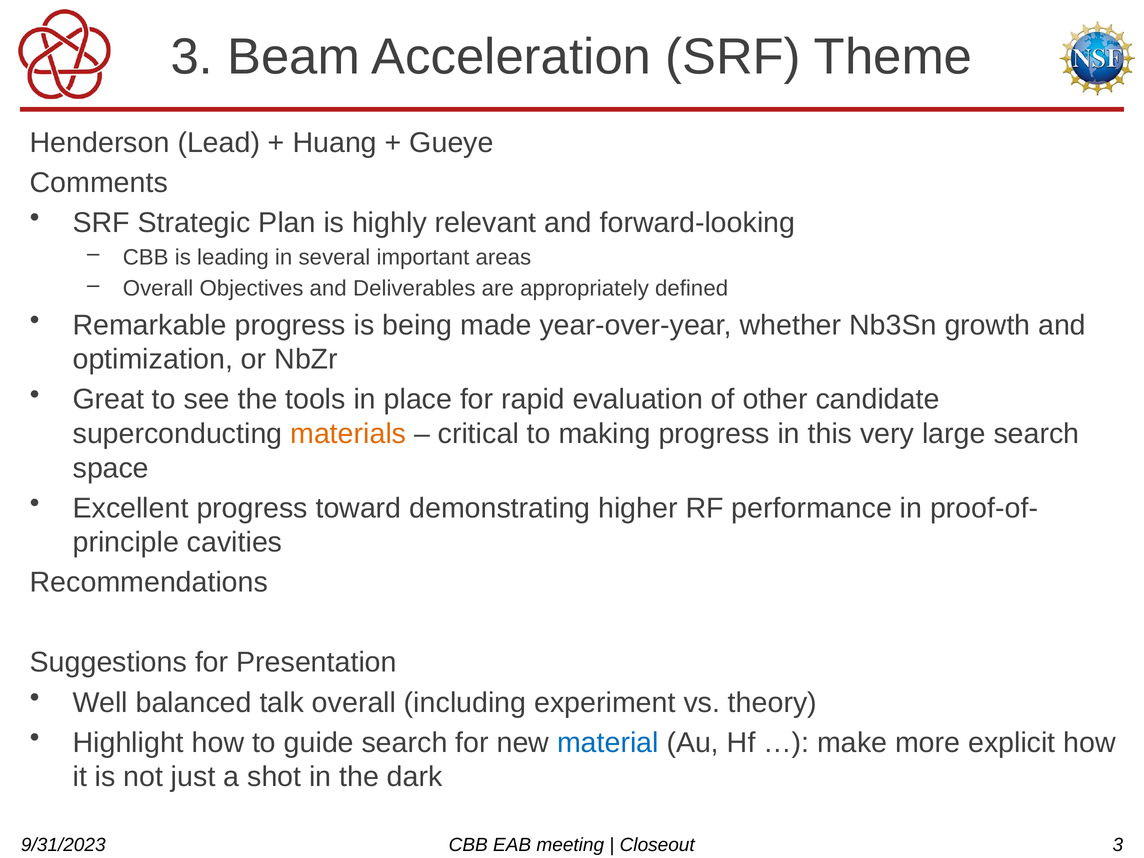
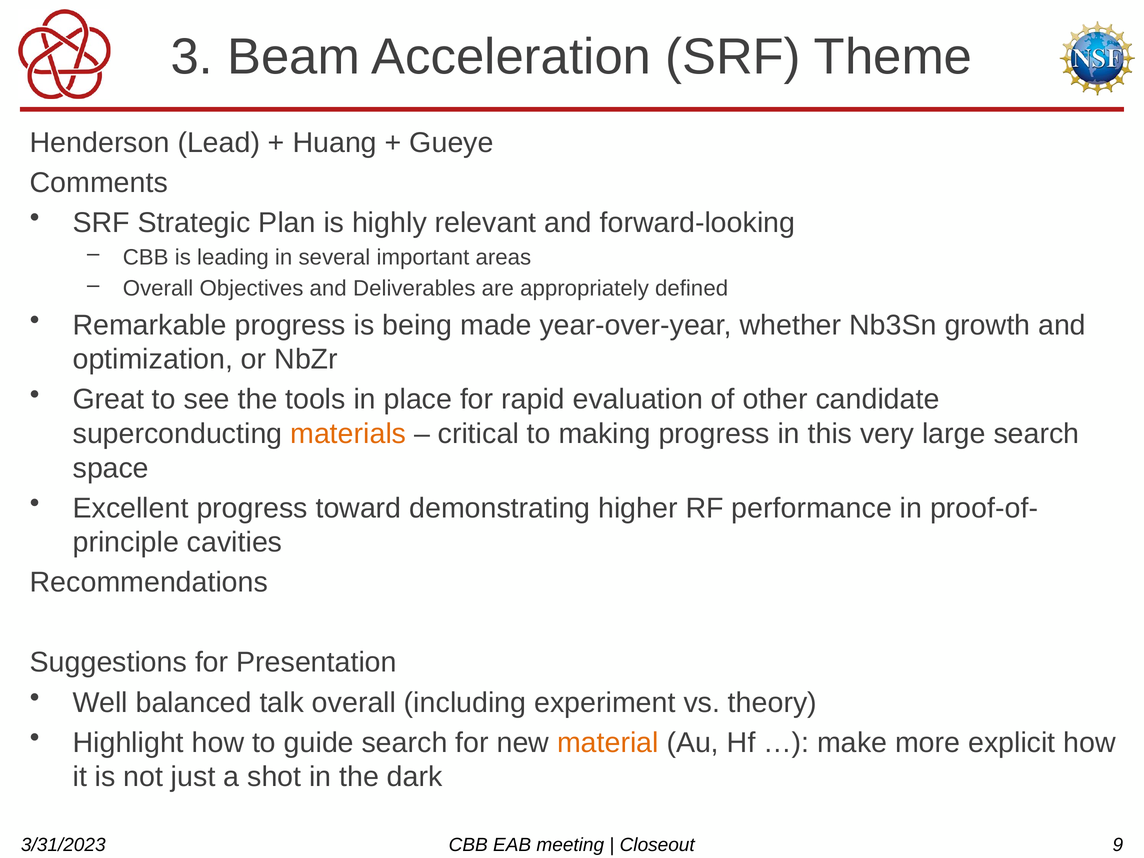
material colour: blue -> orange
9/31/2023: 9/31/2023 -> 3/31/2023
Closeout 3: 3 -> 9
